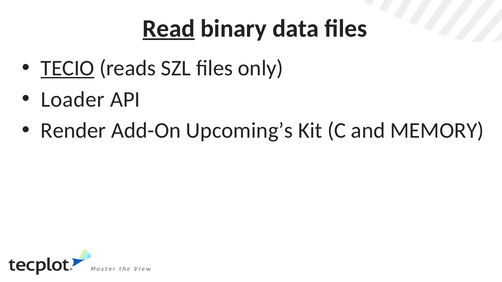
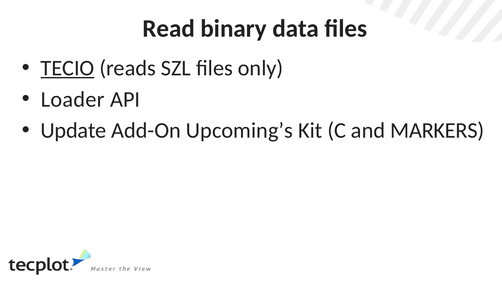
Read underline: present -> none
Render: Render -> Update
MEMORY: MEMORY -> MARKERS
